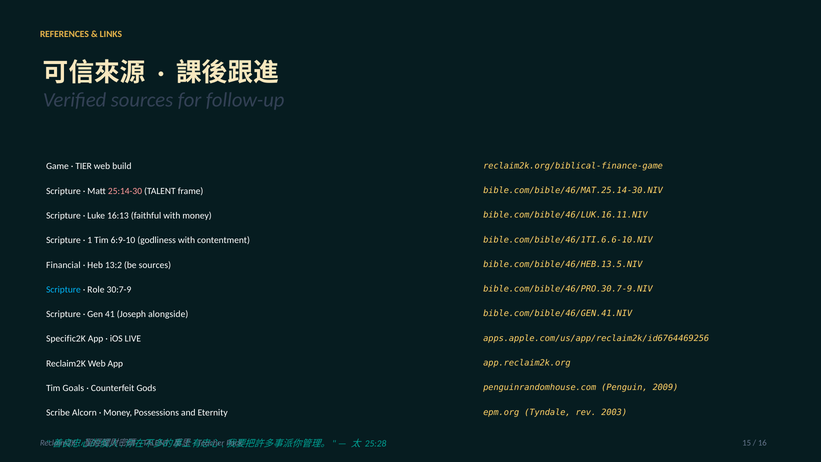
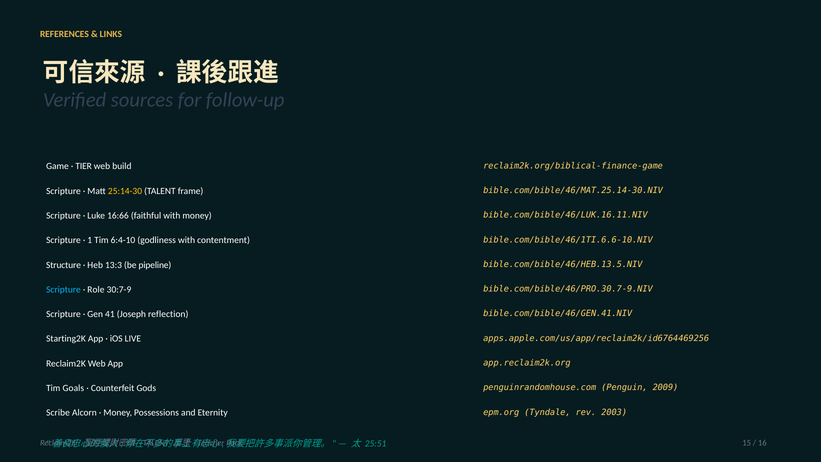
25:14-30 colour: pink -> yellow
16:13: 16:13 -> 16:66
6:9-10: 6:9-10 -> 6:4-10
Financial: Financial -> Structure
13:2: 13:2 -> 13:3
be sources: sources -> pipeline
alongside: alongside -> reflection
Specific2K: Specific2K -> Starting2K
25:28: 25:28 -> 25:51
